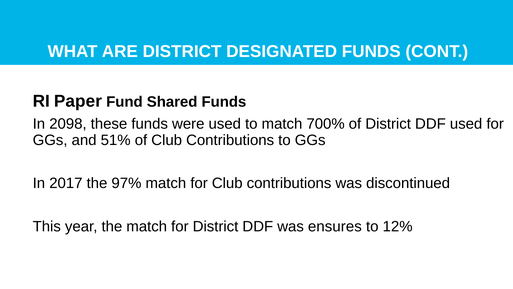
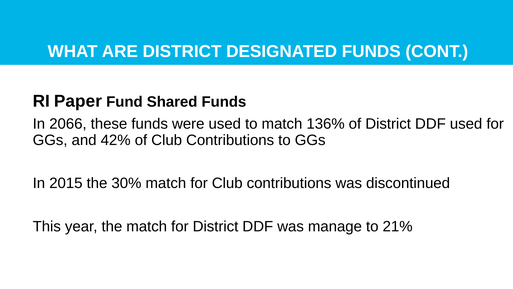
2098: 2098 -> 2066
700%: 700% -> 136%
51%: 51% -> 42%
2017: 2017 -> 2015
97%: 97% -> 30%
ensures: ensures -> manage
12%: 12% -> 21%
